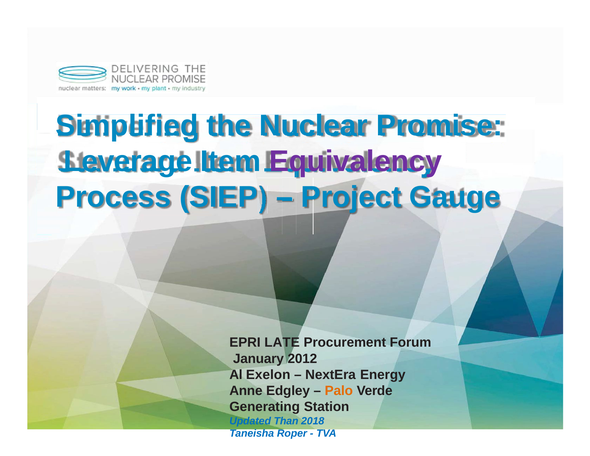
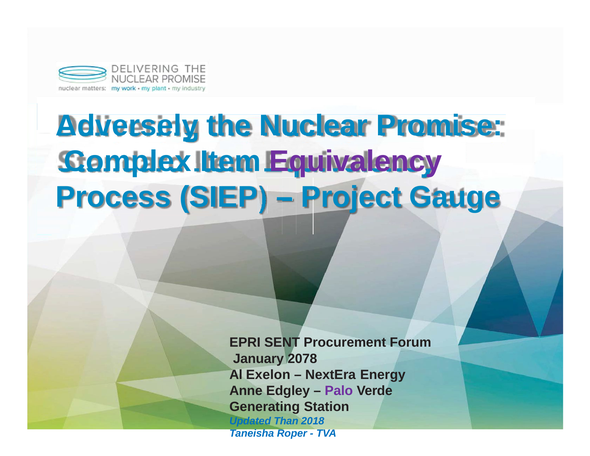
Simplified: Simplified -> Adversely
Leverage: Leverage -> Complex
LATE: LATE -> SENT
2012: 2012 -> 2078
Palo colour: orange -> purple
